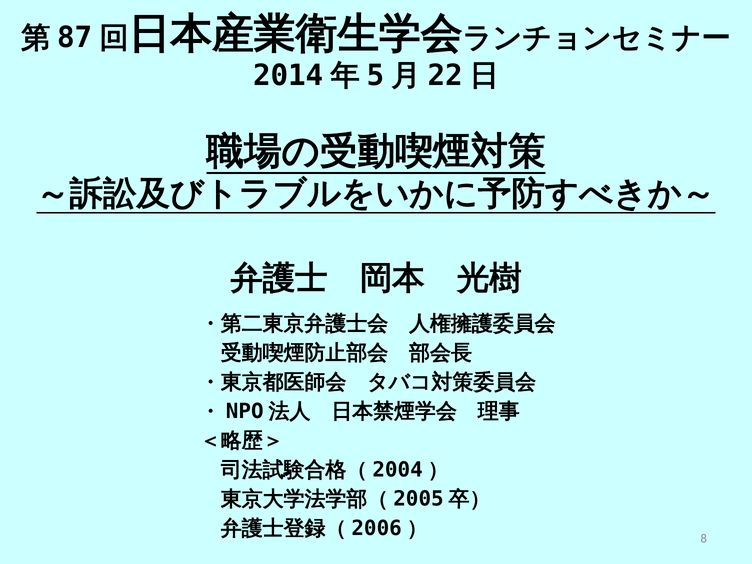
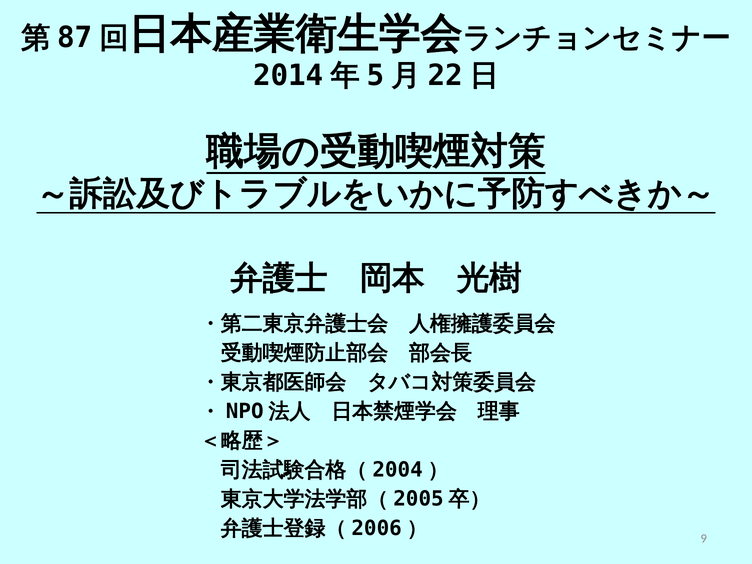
8: 8 -> 9
